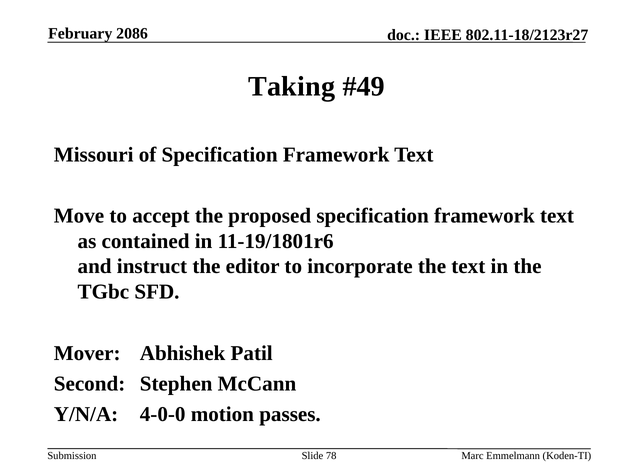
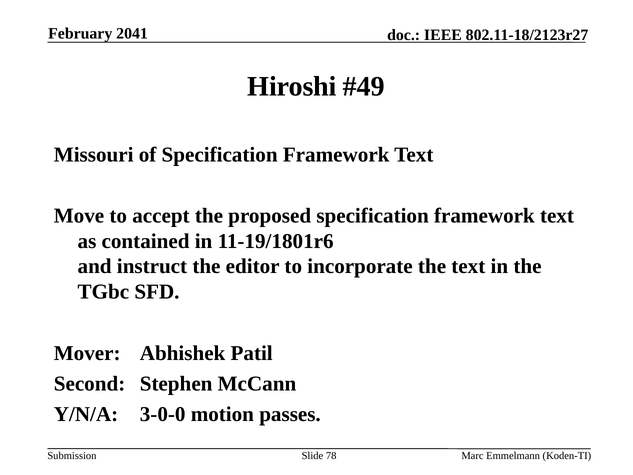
2086: 2086 -> 2041
Taking: Taking -> Hiroshi
4-0-0: 4-0-0 -> 3-0-0
